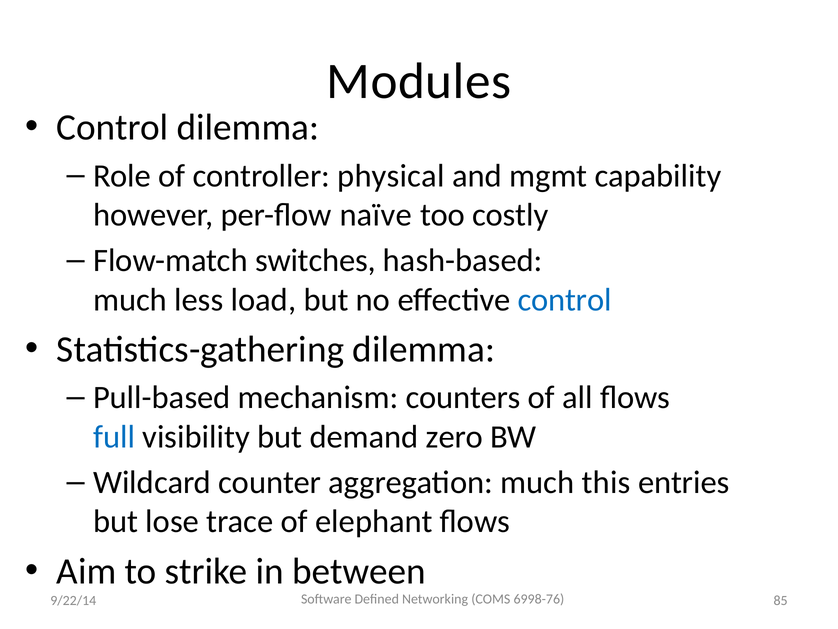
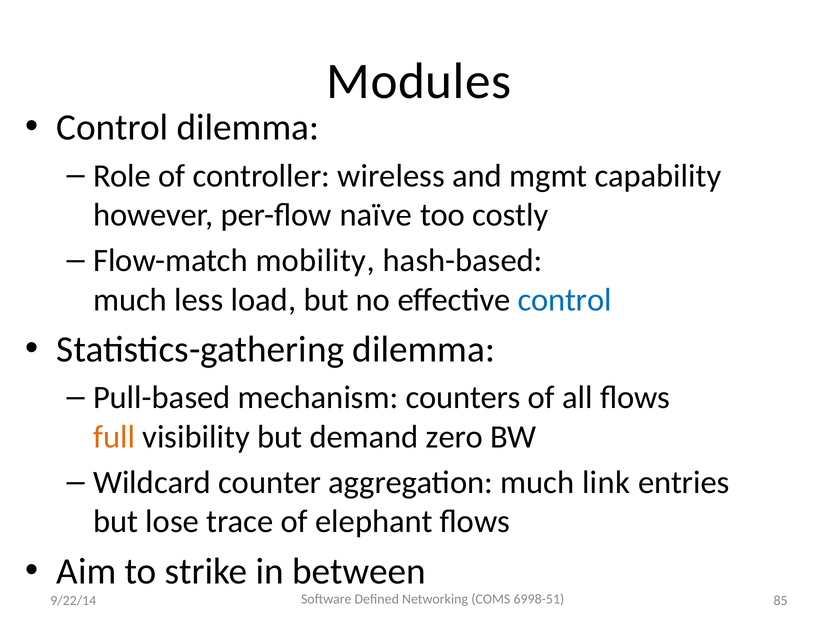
physical: physical -> wireless
switches: switches -> mobility
full colour: blue -> orange
this: this -> link
6998-76: 6998-76 -> 6998-51
